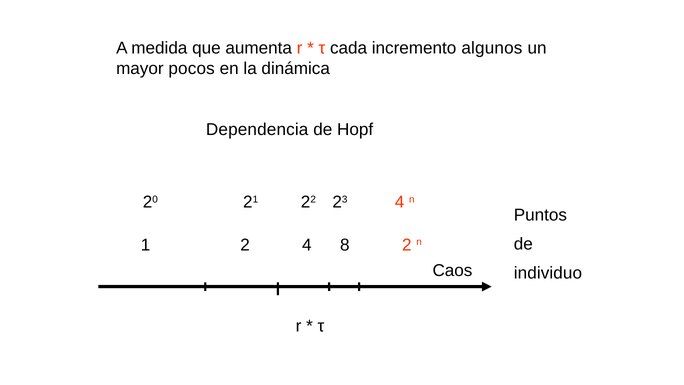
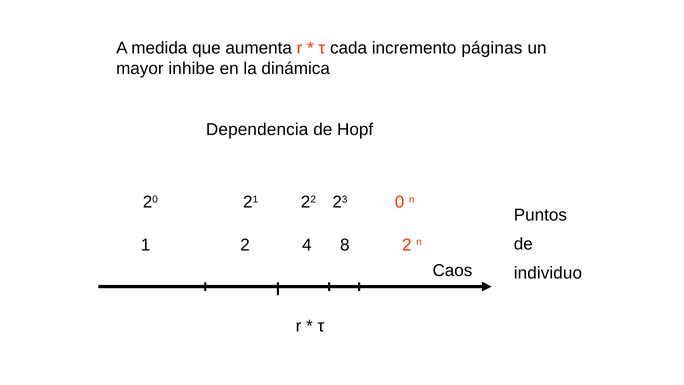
algunos: algunos -> páginas
pocos: pocos -> inhibe
23 4: 4 -> 0
